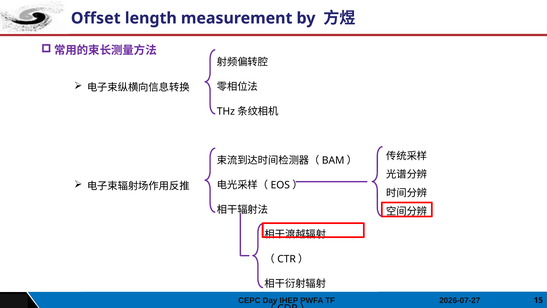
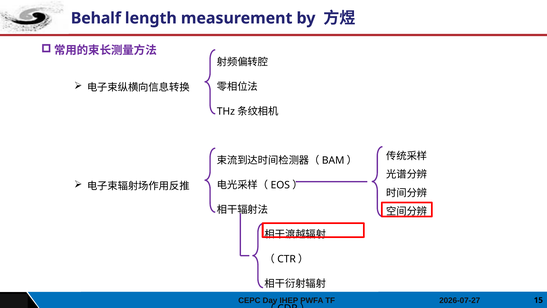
Offset: Offset -> Behalf
